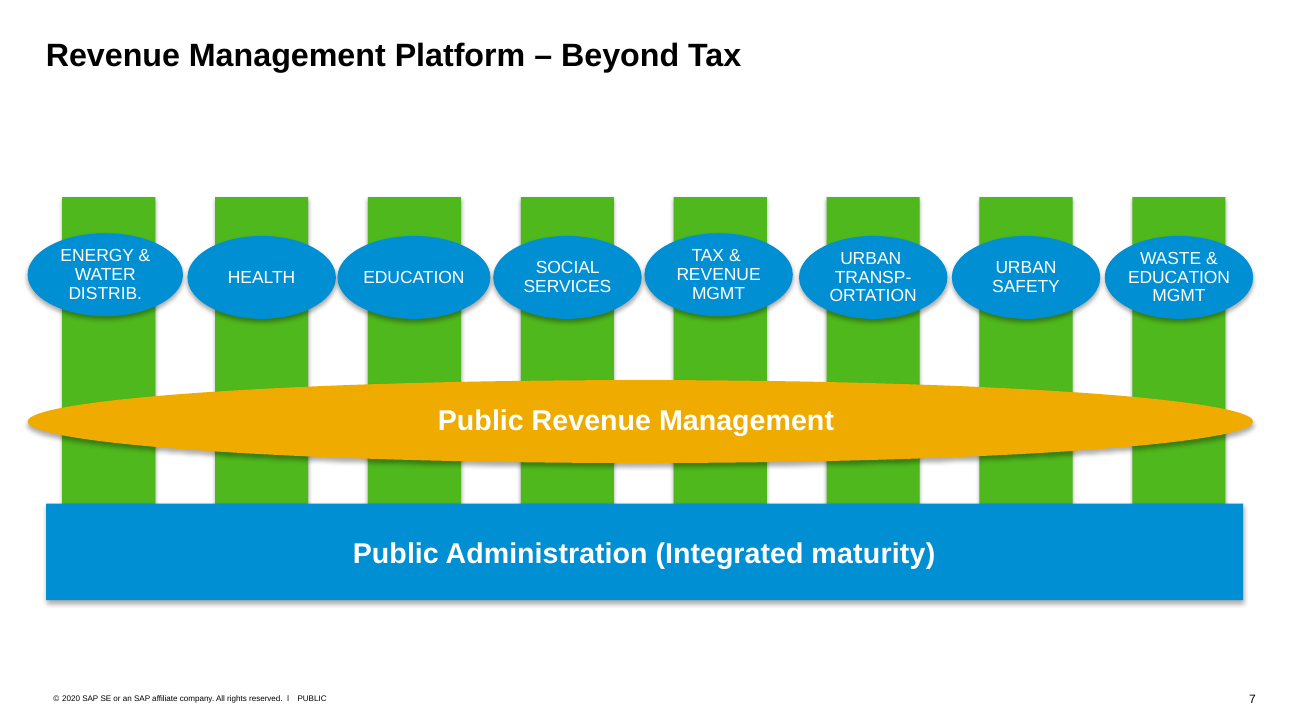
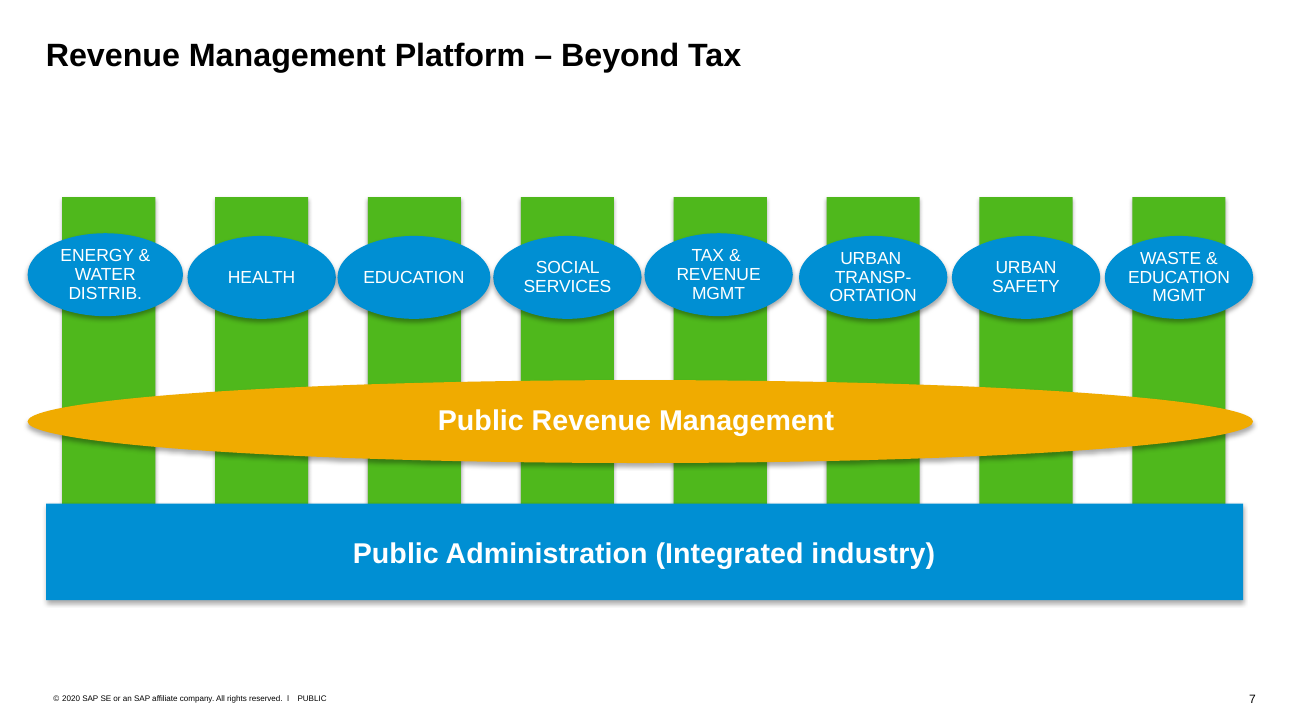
maturity: maturity -> industry
